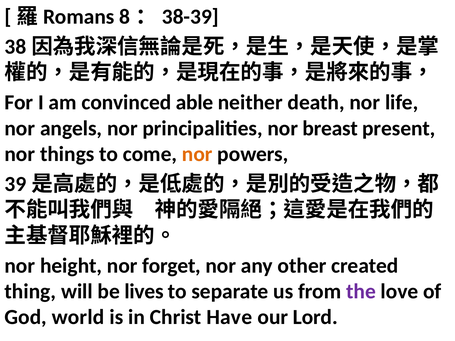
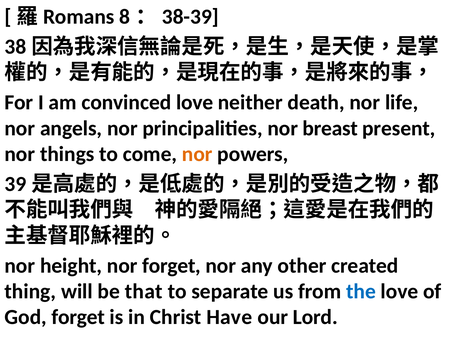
convinced able: able -> love
lives: lives -> that
the colour: purple -> blue
God world: world -> forget
